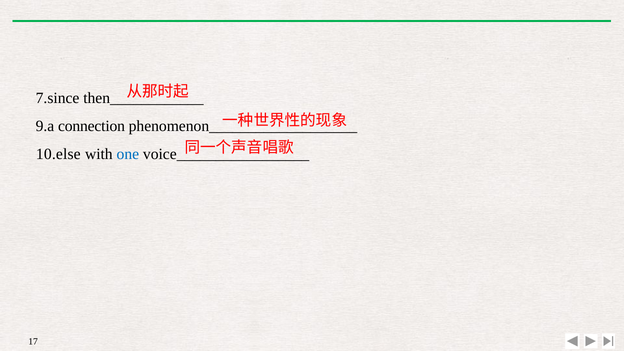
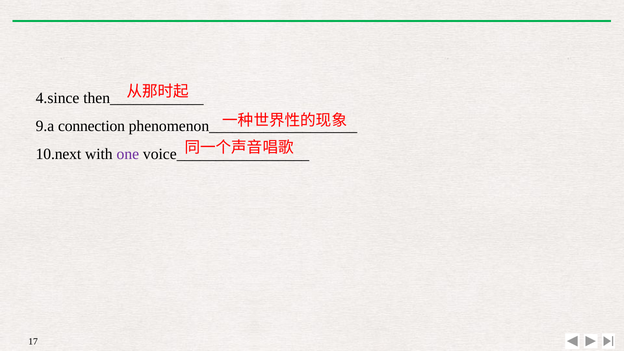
7.since: 7.since -> 4.since
10.else: 10.else -> 10.next
one colour: blue -> purple
